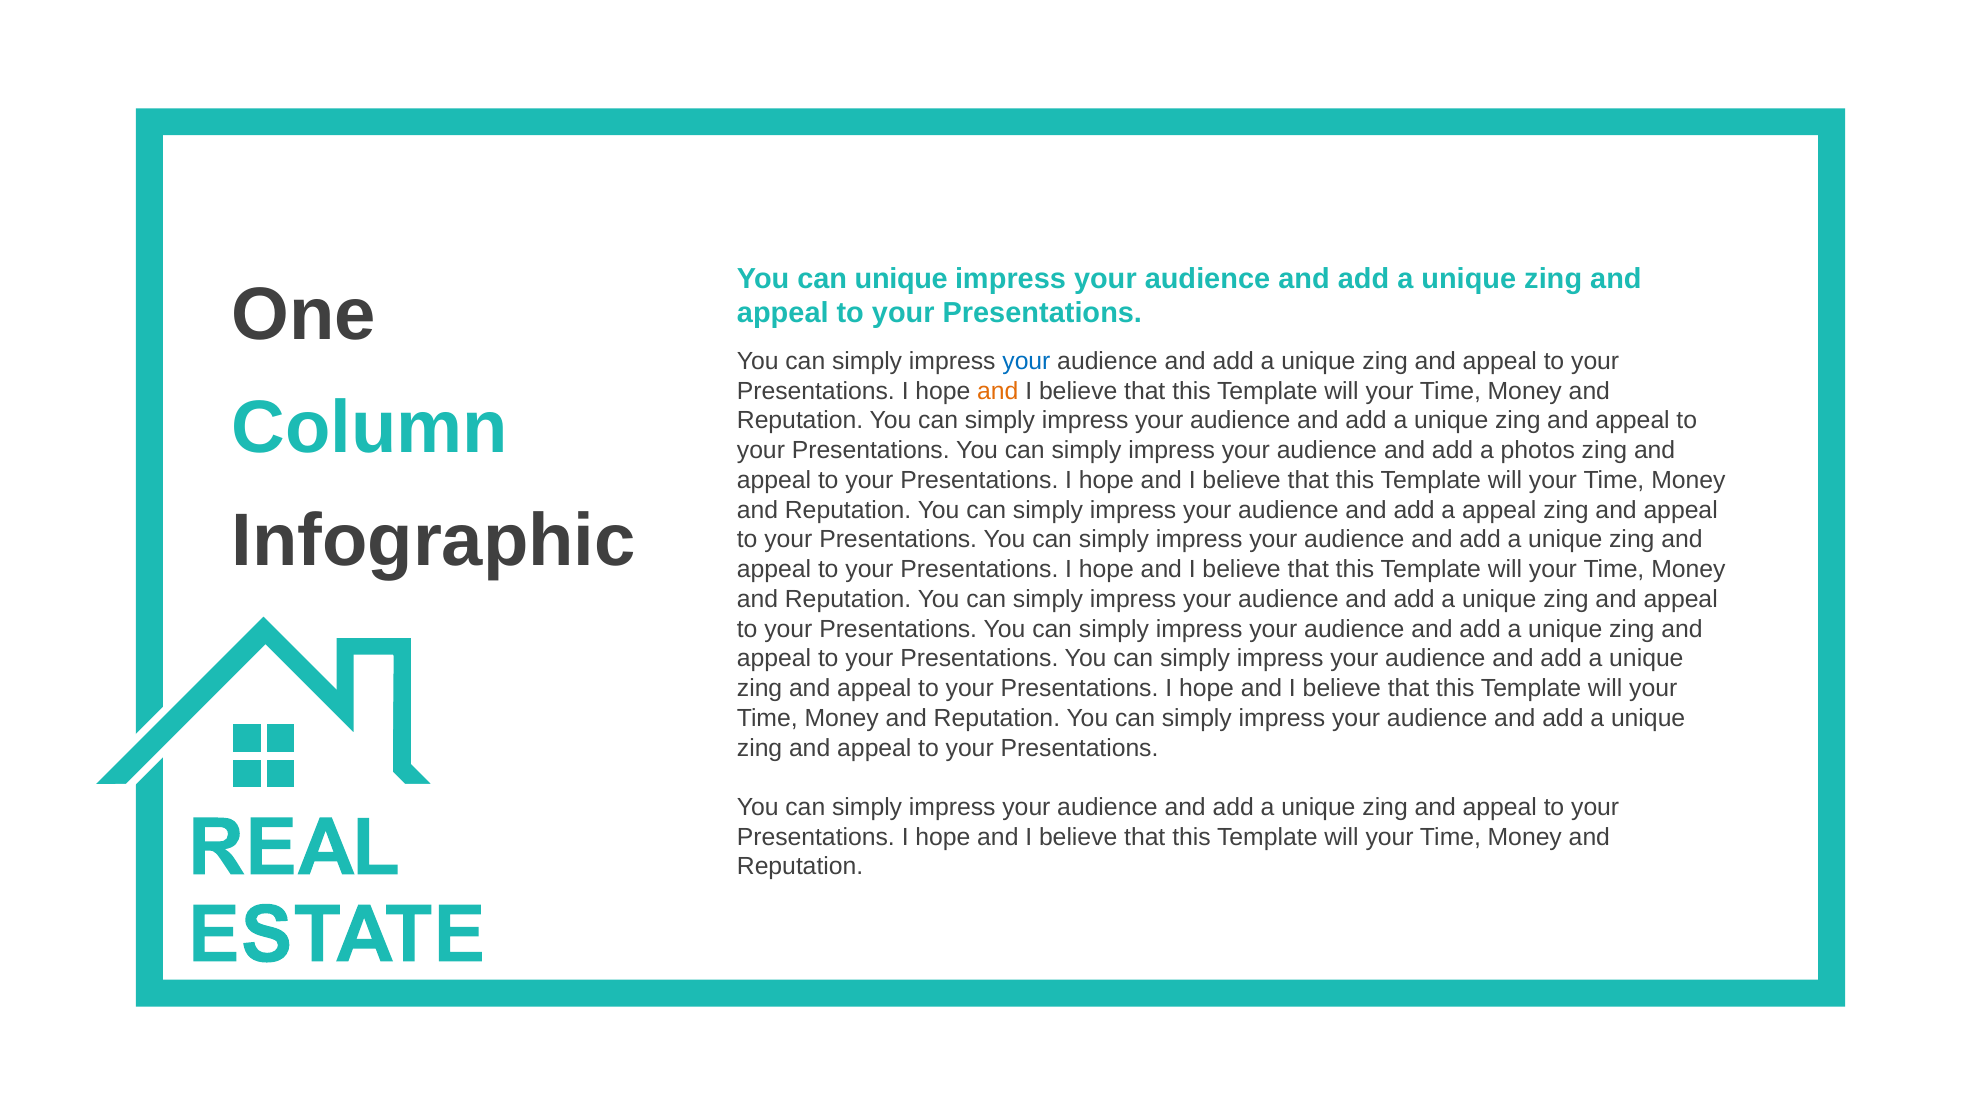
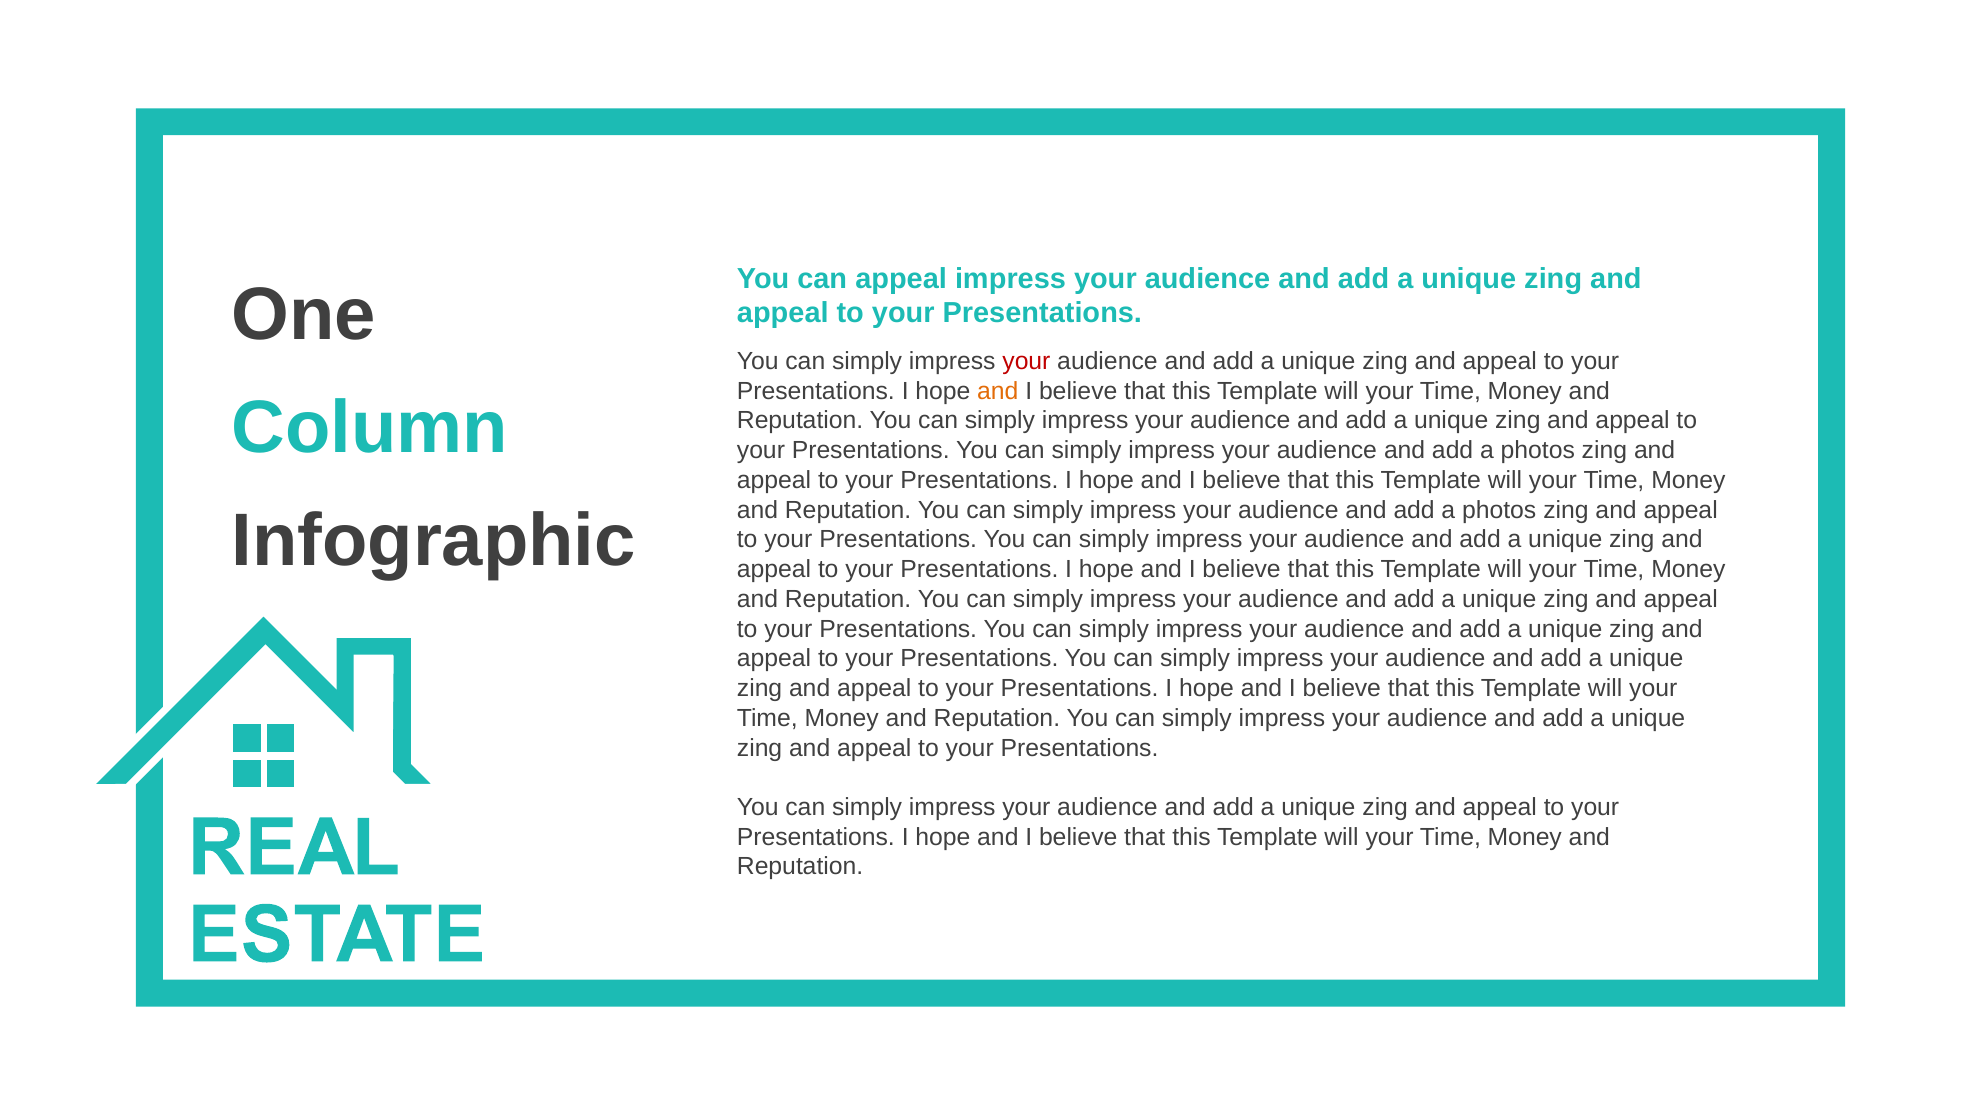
can unique: unique -> appeal
your at (1026, 361) colour: blue -> red
appeal at (1499, 510): appeal -> photos
